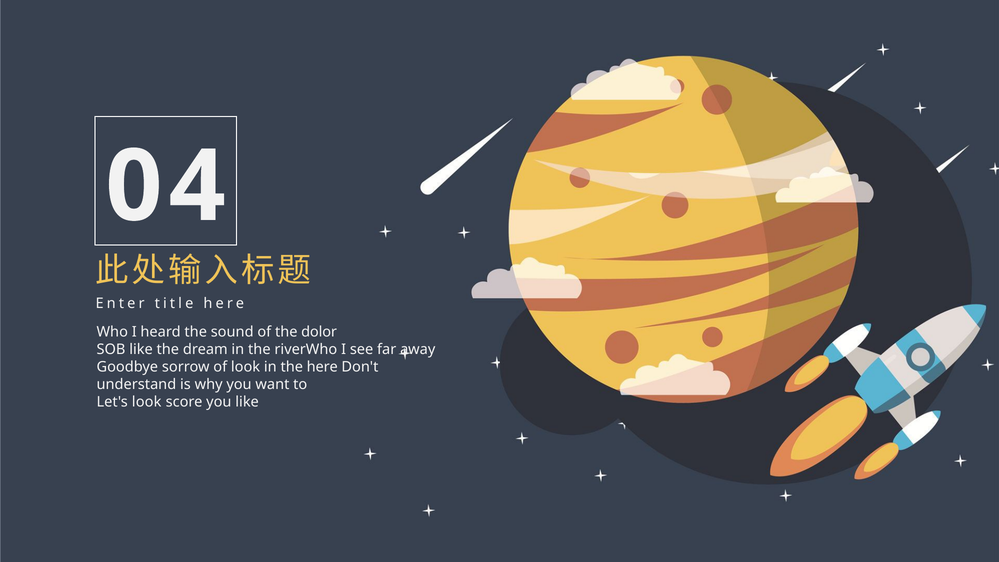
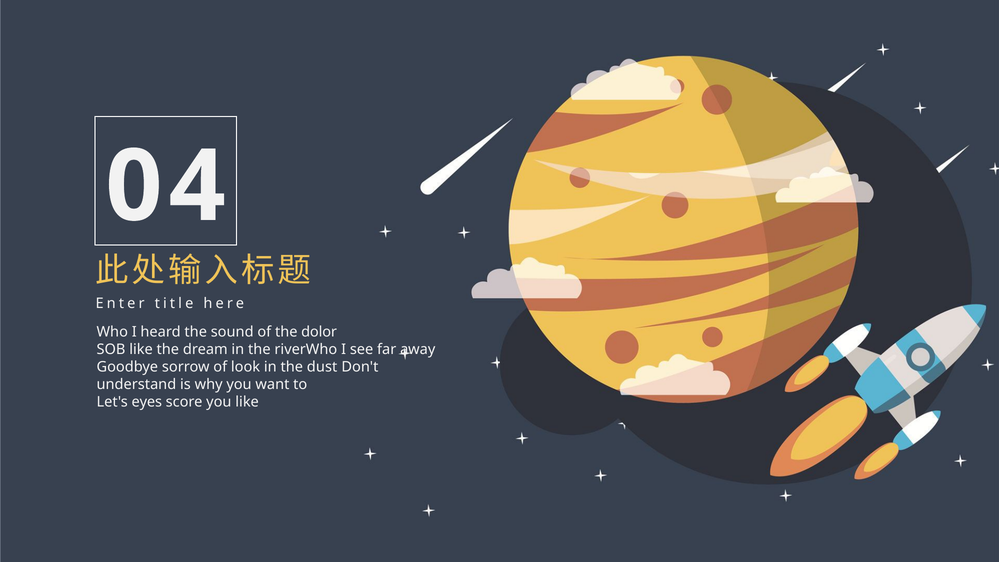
the here: here -> dust
Let's look: look -> eyes
